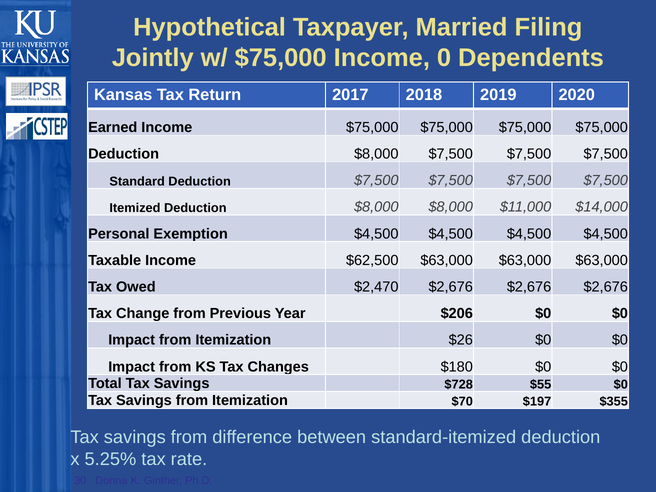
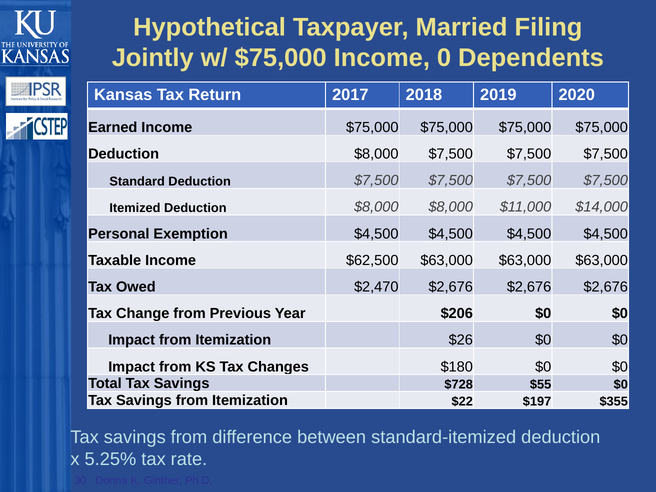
$70: $70 -> $22
